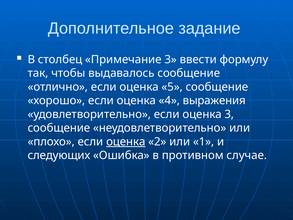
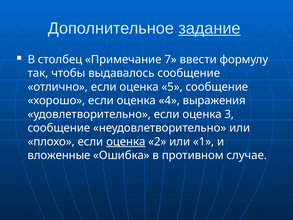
задание underline: none -> present
Примечание 3: 3 -> 7
следующих: следующих -> вложенные
